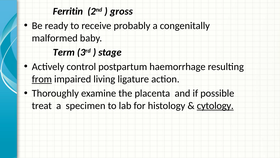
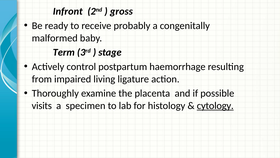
Ferritin: Ferritin -> Infront
from underline: present -> none
treat: treat -> visits
